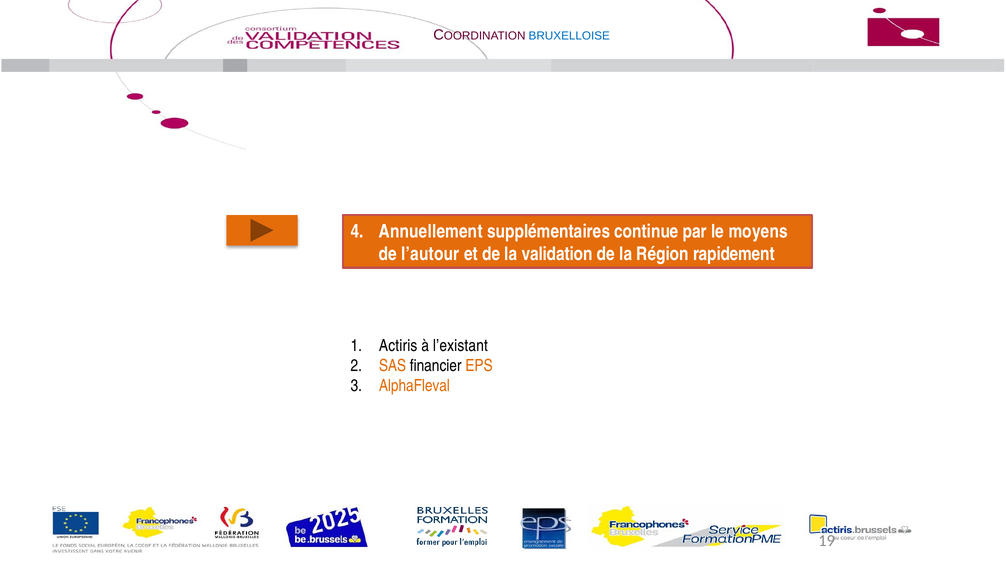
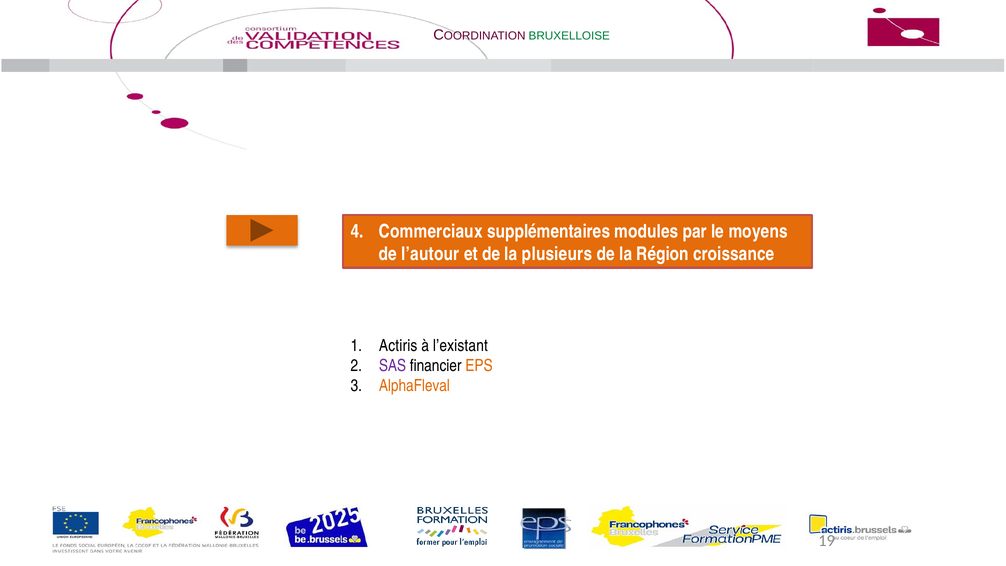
BRUXELLOISE colour: blue -> green
Annuellement: Annuellement -> Commerciaux
continue: continue -> modules
validation: validation -> plusieurs
rapidement: rapidement -> croissance
SAS colour: orange -> purple
